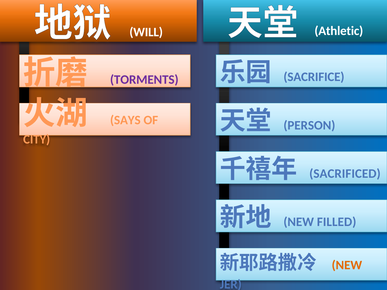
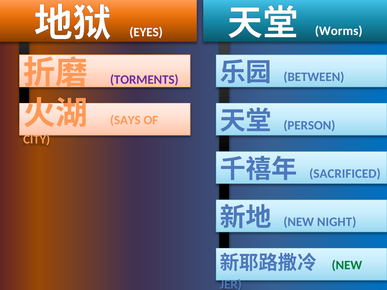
WILL: WILL -> EYES
Athletic: Athletic -> Worms
SACRIFICE: SACRIFICE -> BETWEEN
FILLED: FILLED -> NIGHT
NEW at (347, 265) colour: orange -> green
